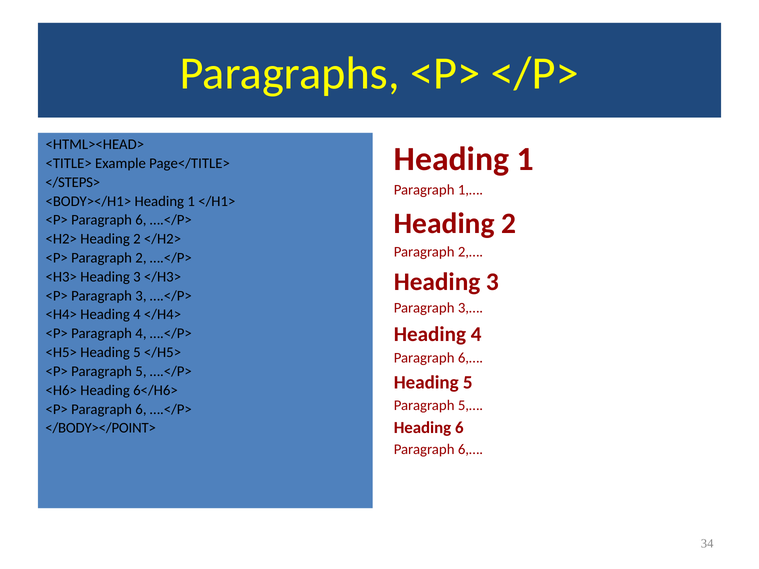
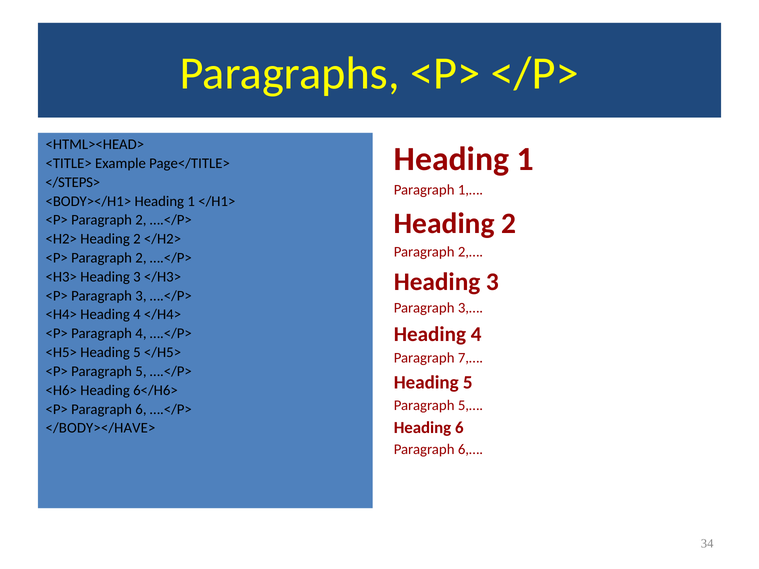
6 at (141, 220): 6 -> 2
6,… at (470, 358): 6,… -> 7,…
</BODY></POINT>: </BODY></POINT> -> </BODY></HAVE>
